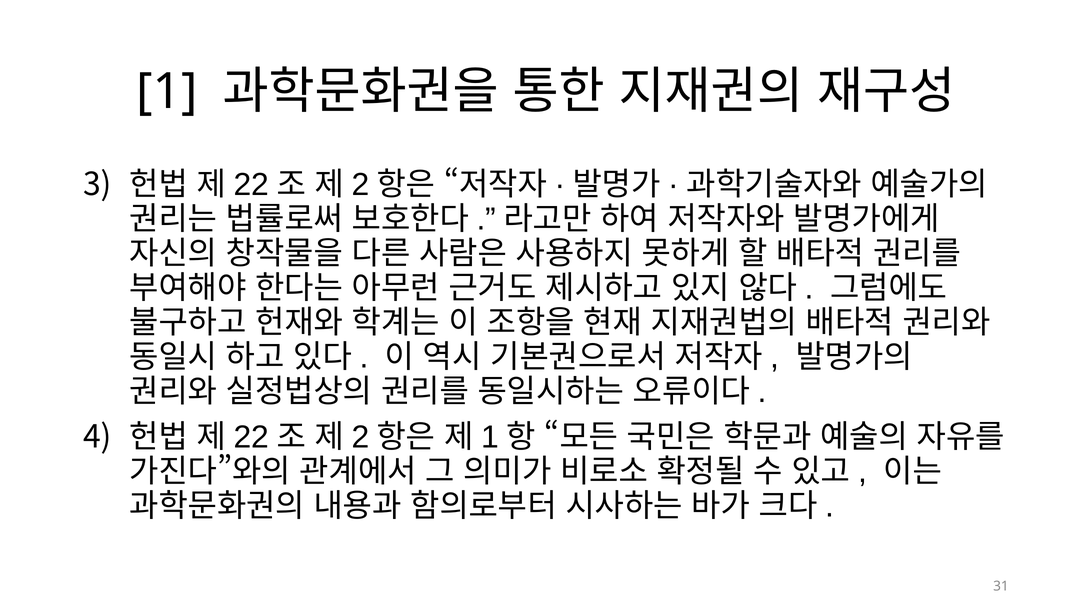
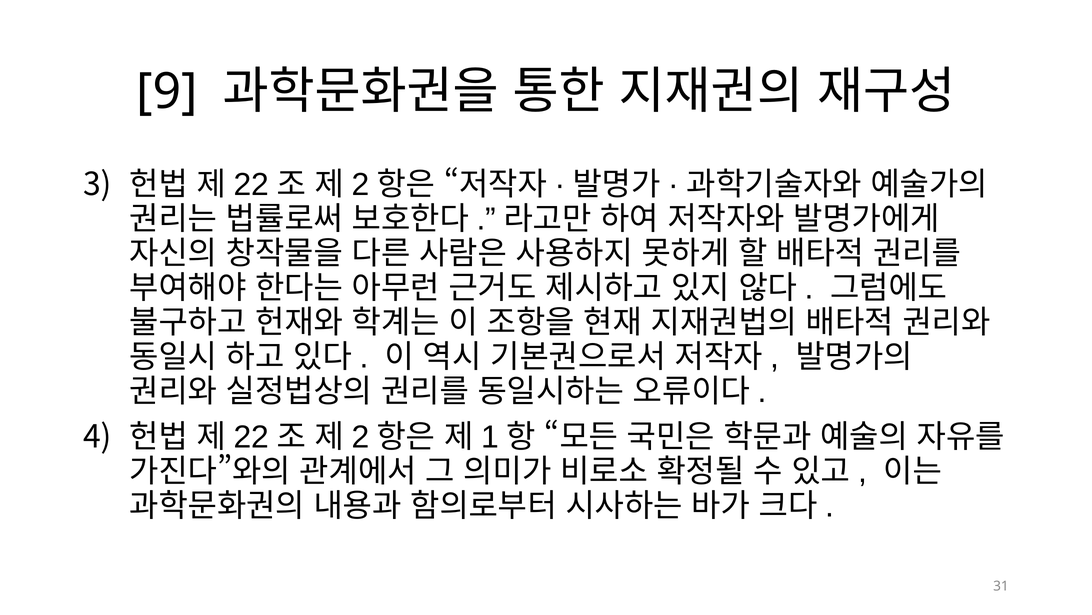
1 at (167, 92): 1 -> 9
